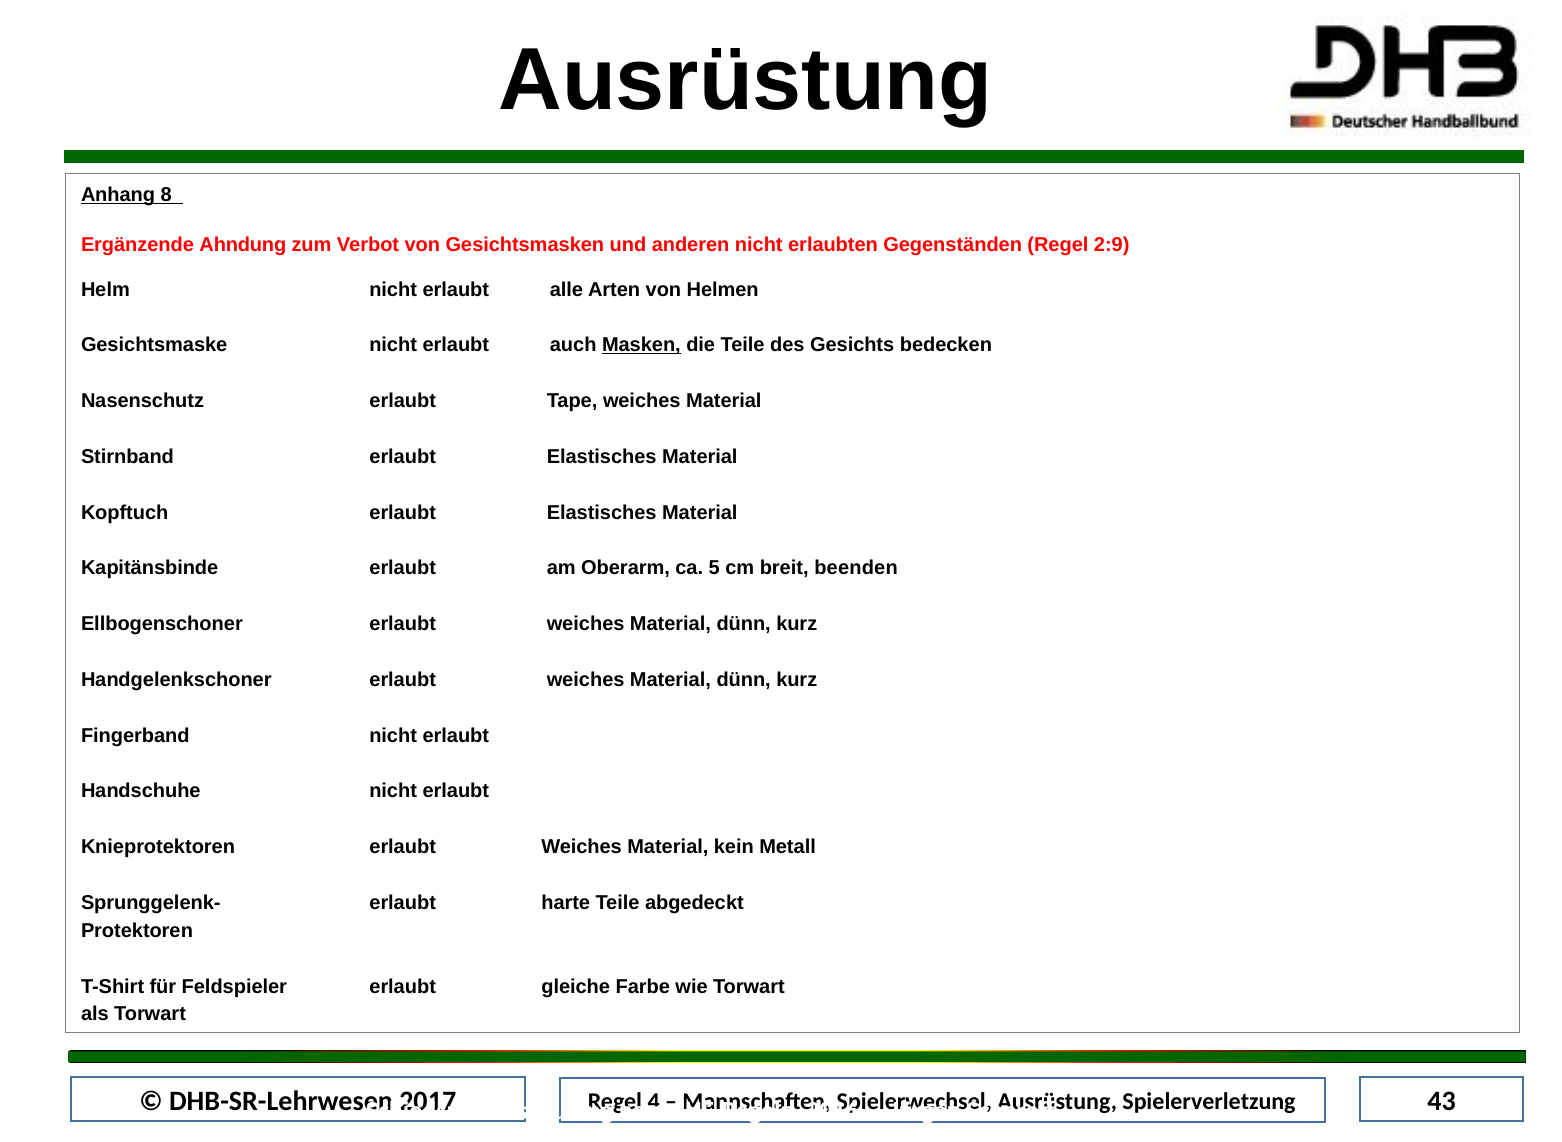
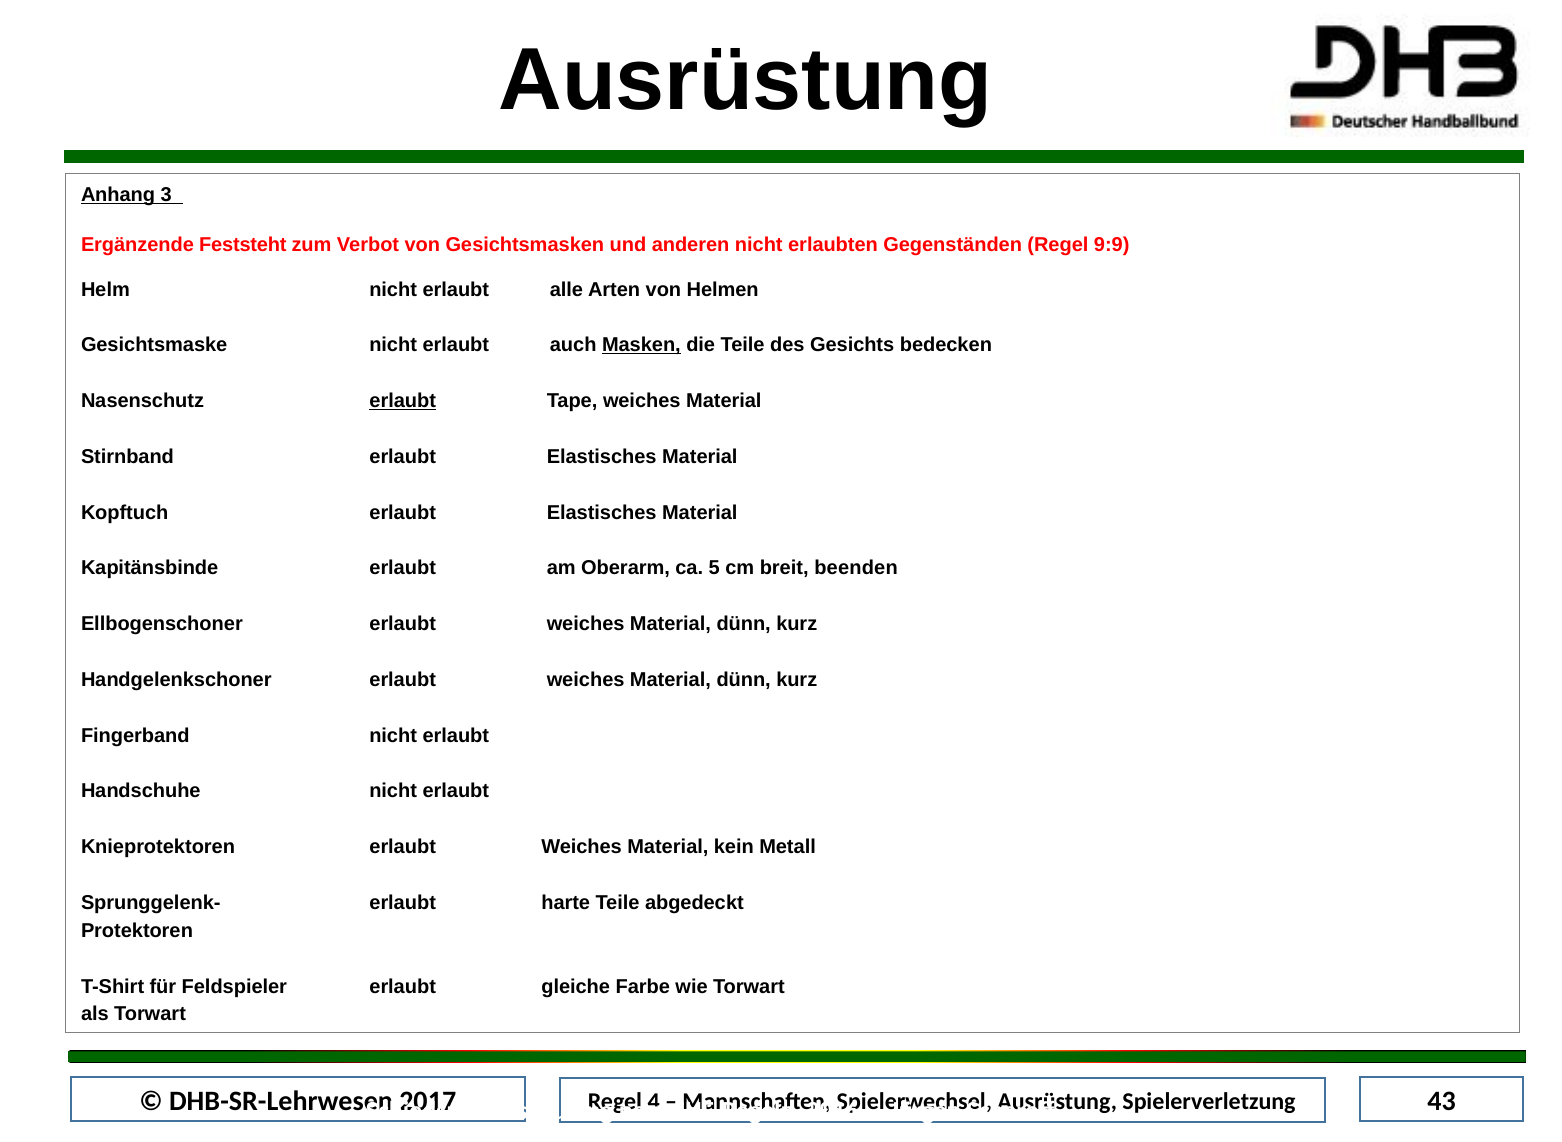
8: 8 -> 3
Ahndung: Ahndung -> Feststeht
2:9: 2:9 -> 9:9
erlaubt at (403, 401) underline: none -> present
